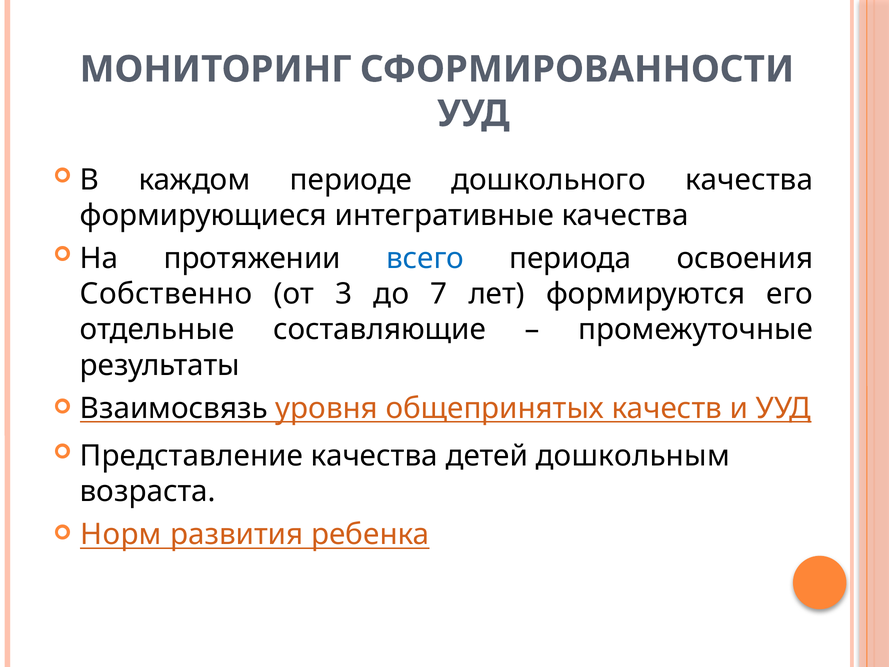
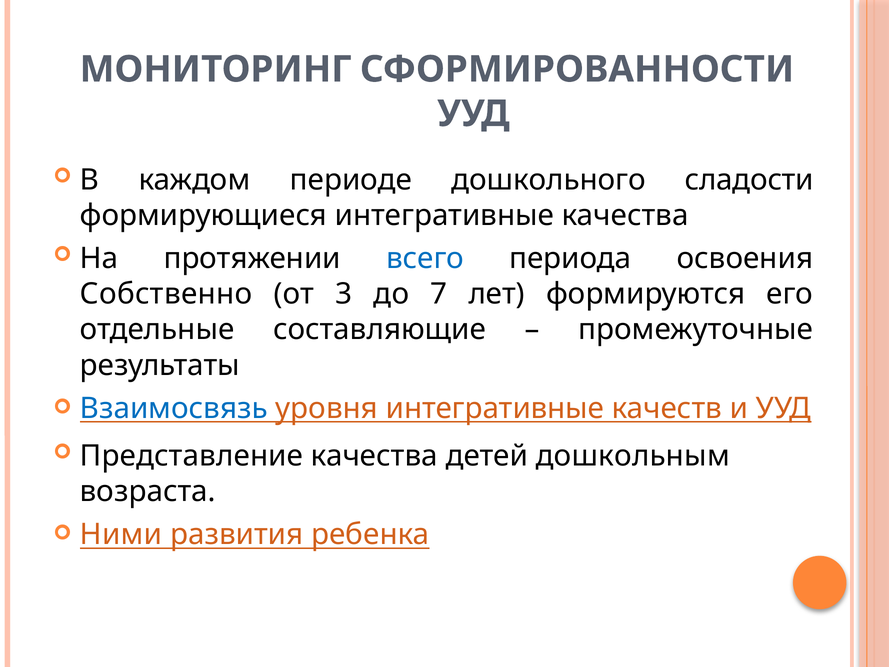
дошкольного качества: качества -> сладости
Взаимосвязь colour: black -> blue
уровня общепринятых: общепринятых -> интегративные
Норм: Норм -> Ними
